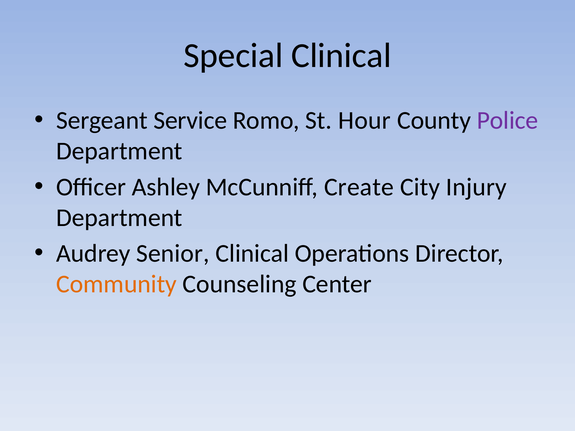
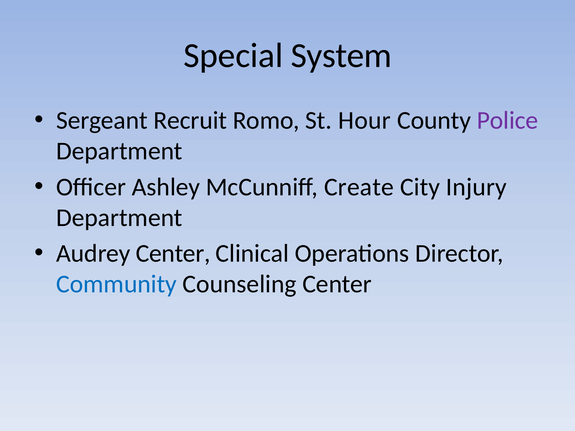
Special Clinical: Clinical -> System
Service: Service -> Recruit
Audrey Senior: Senior -> Center
Community colour: orange -> blue
